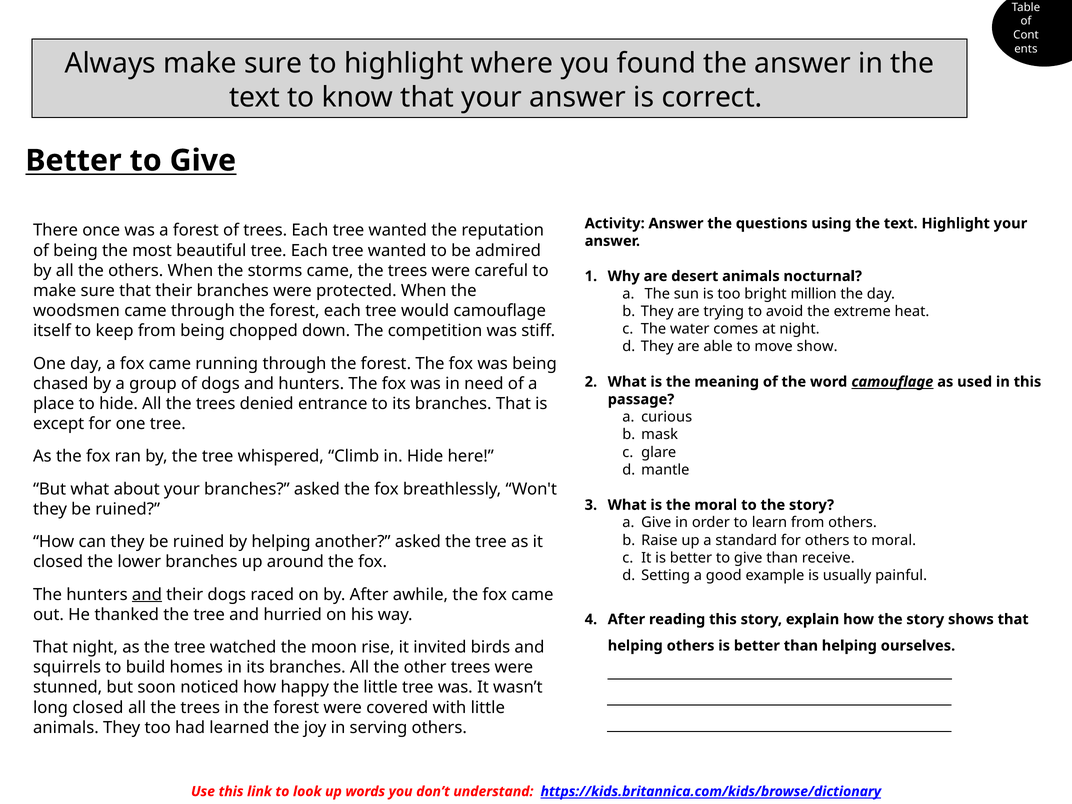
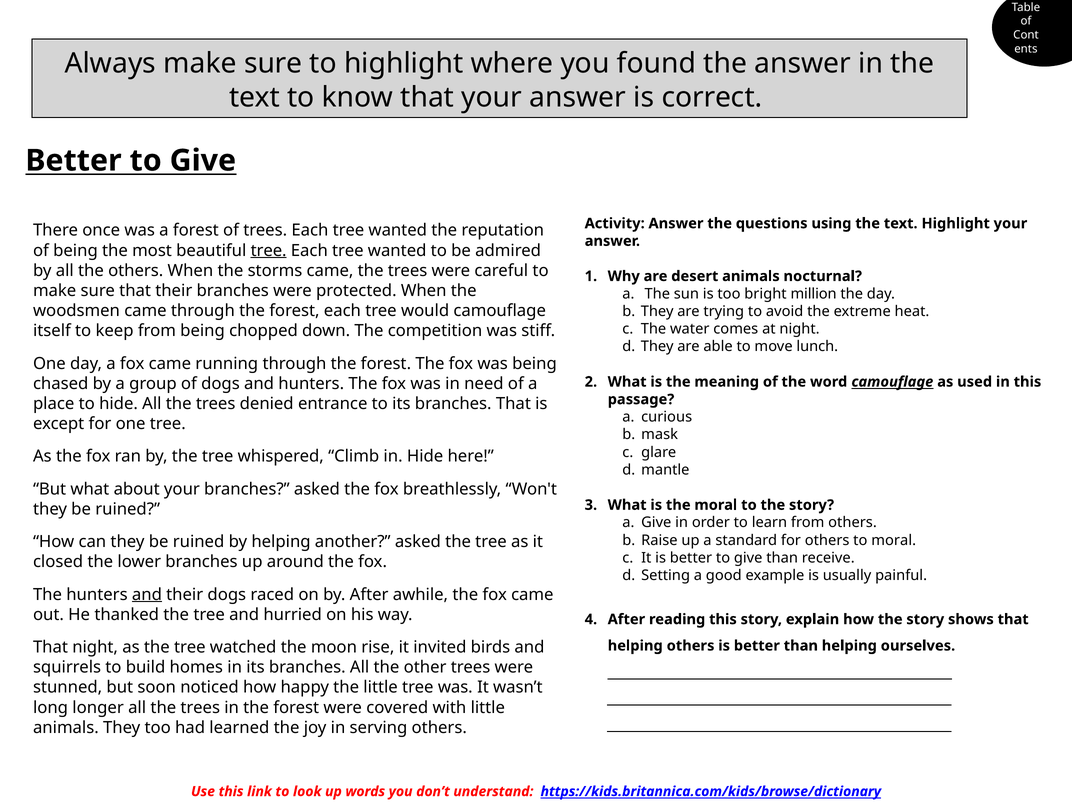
tree at (269, 250) underline: none -> present
show: show -> lunch
long closed: closed -> longer
